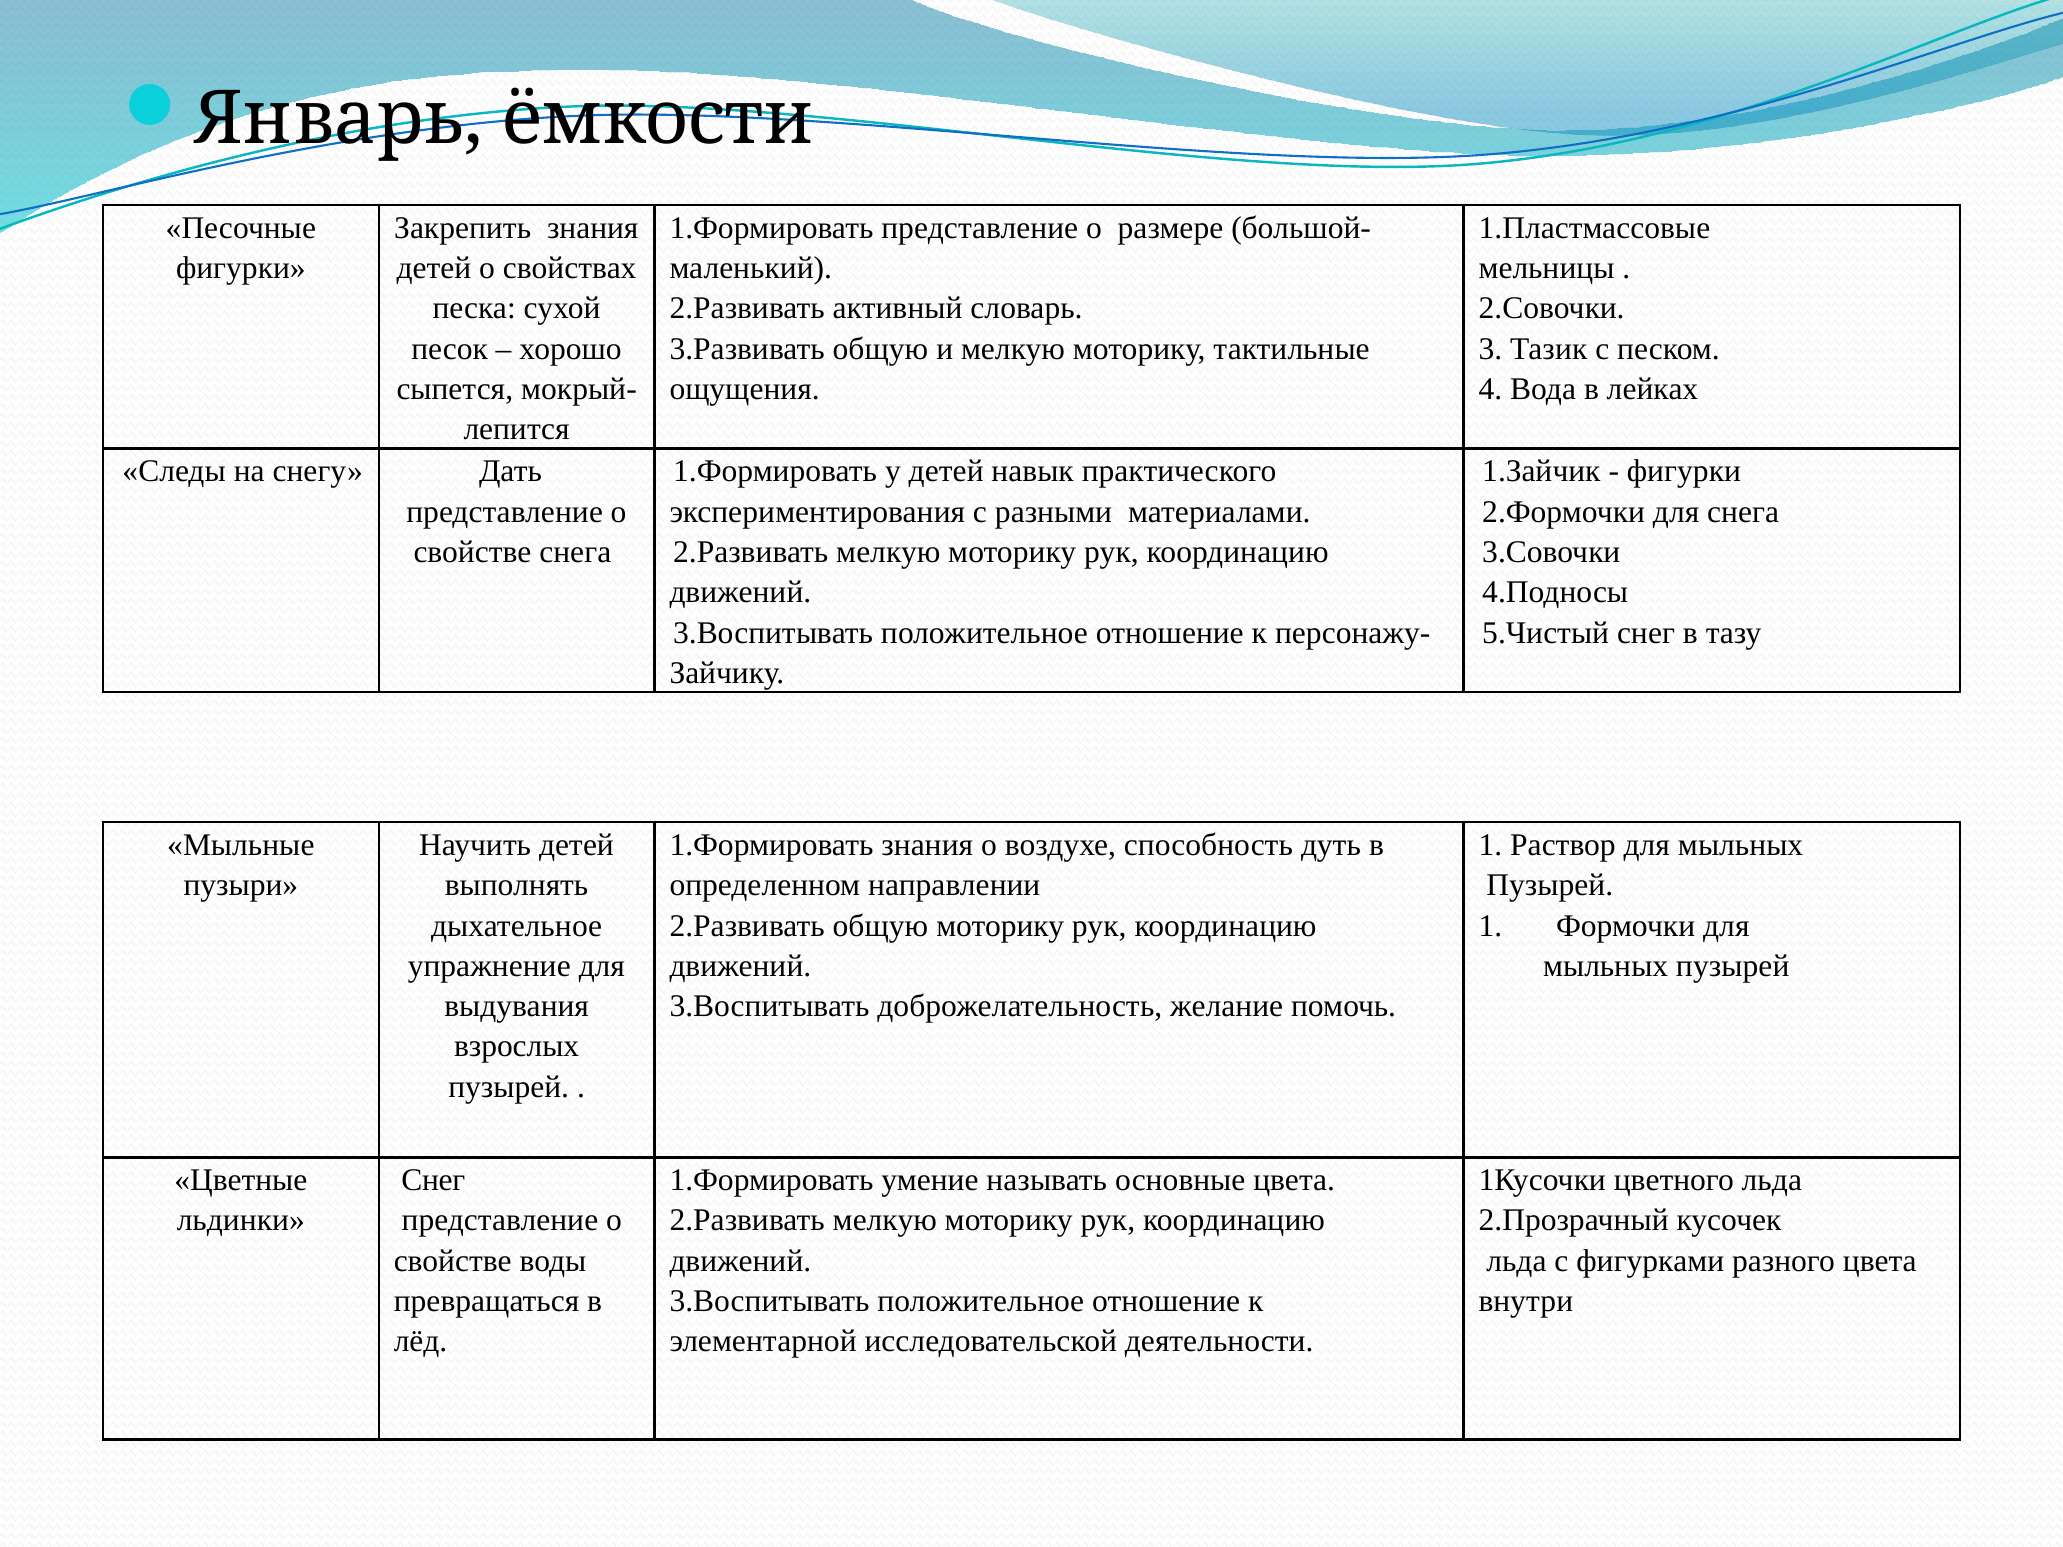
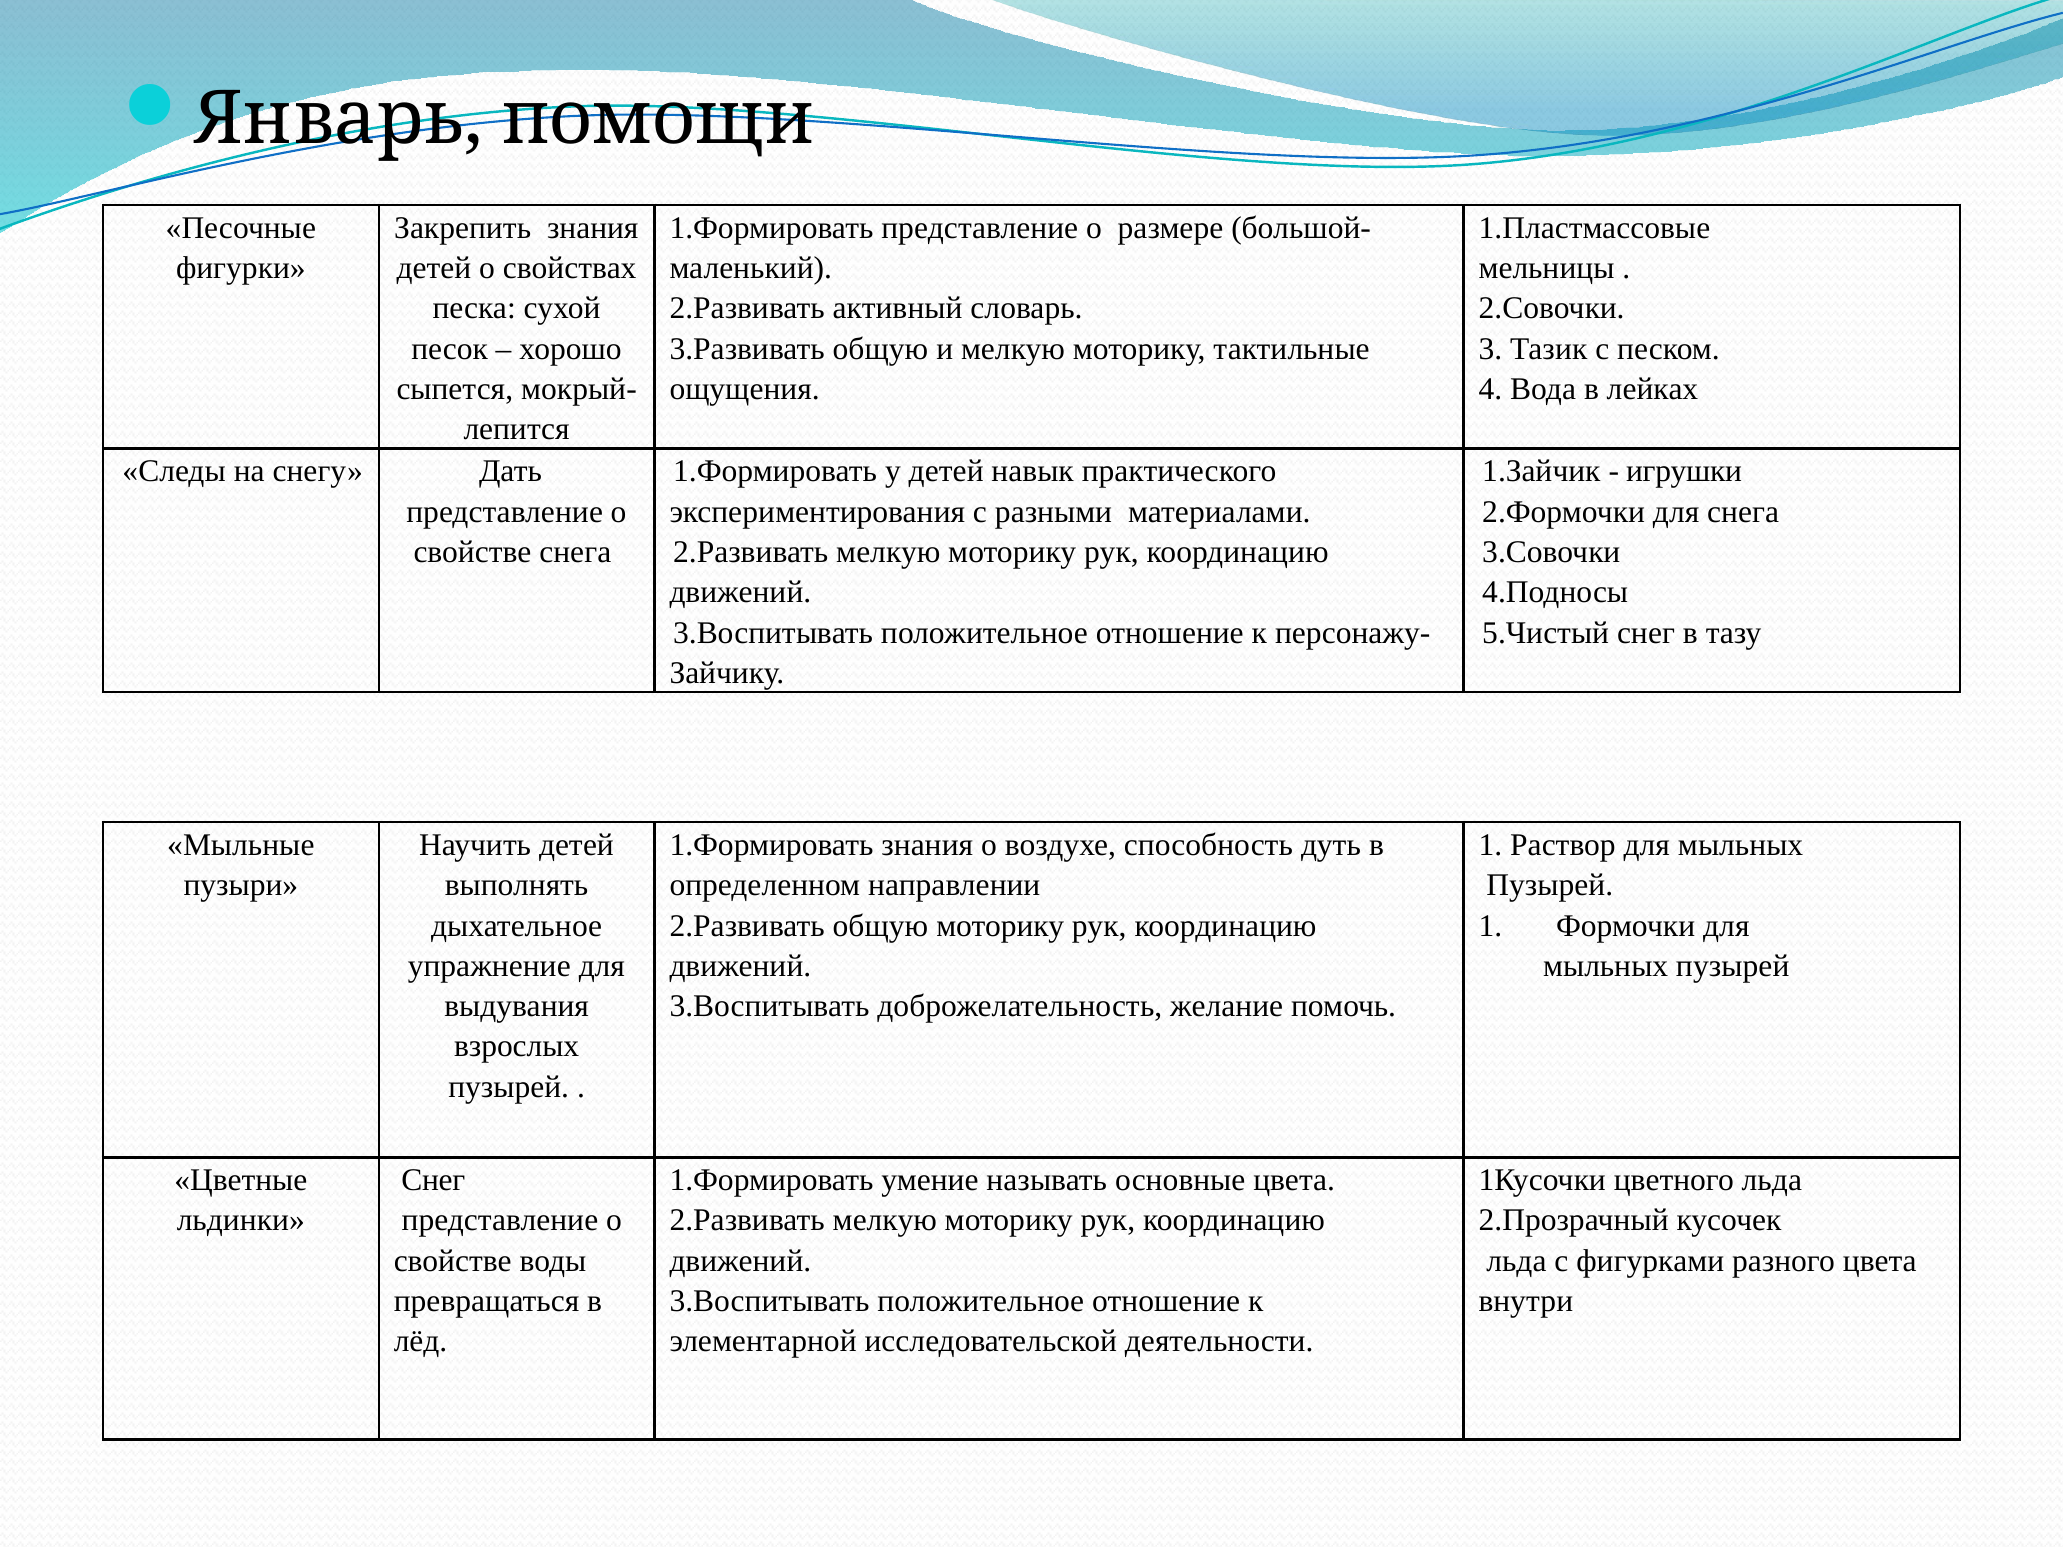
ёмкости: ёмкости -> помощи
фигурки at (1684, 472): фигурки -> игрушки
